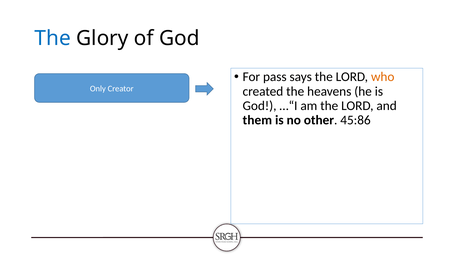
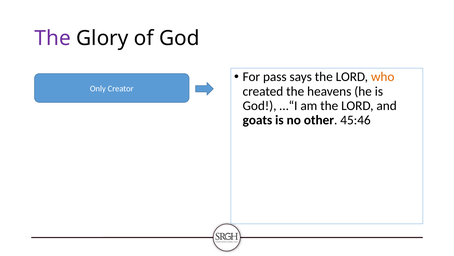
The at (53, 38) colour: blue -> purple
them: them -> goats
45:86: 45:86 -> 45:46
